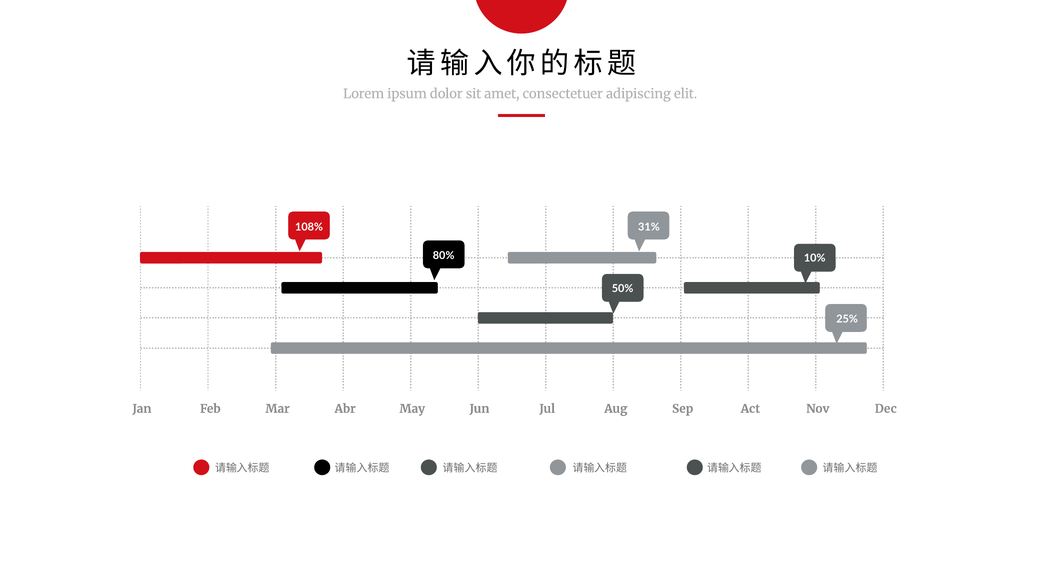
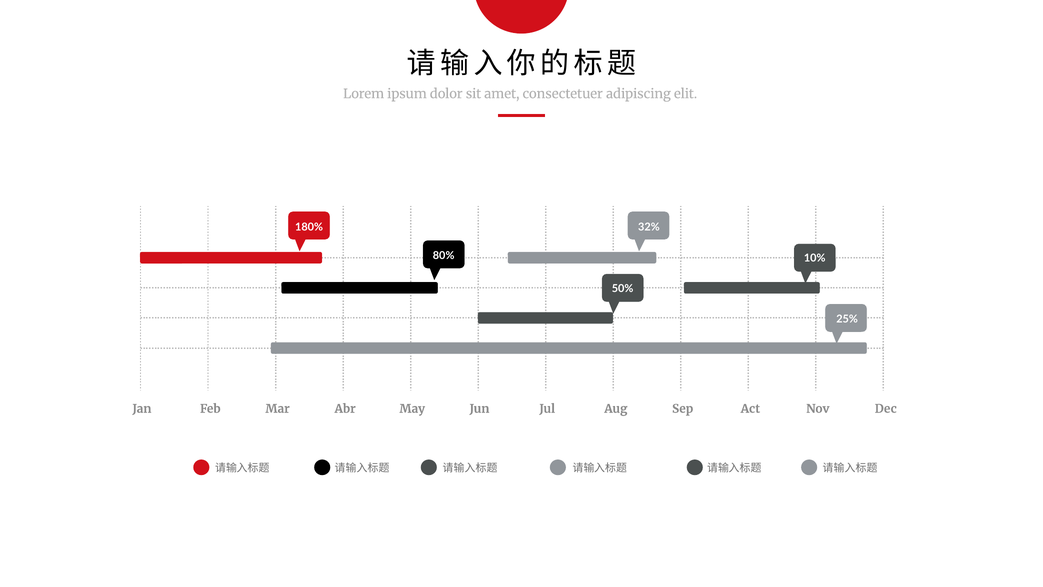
108%: 108% -> 180%
31%: 31% -> 32%
